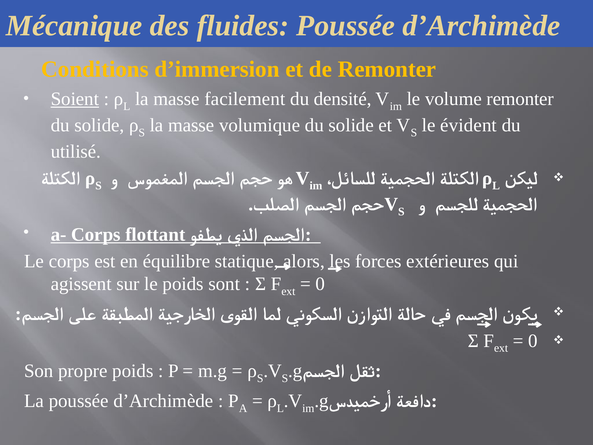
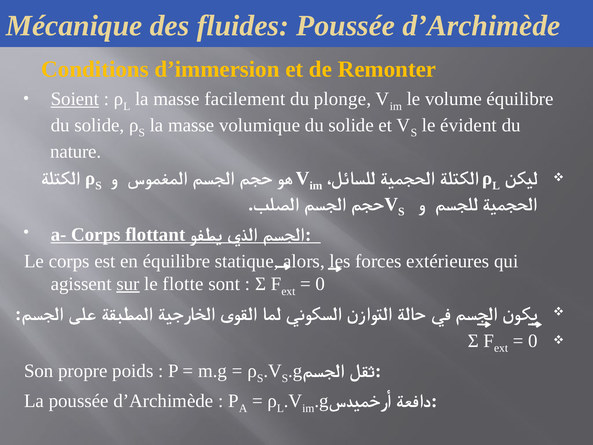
densité: densité -> plonge
volume remonter: remonter -> équilibre
utilisé: utilisé -> nature
sur underline: none -> present
le poids: poids -> flotte
